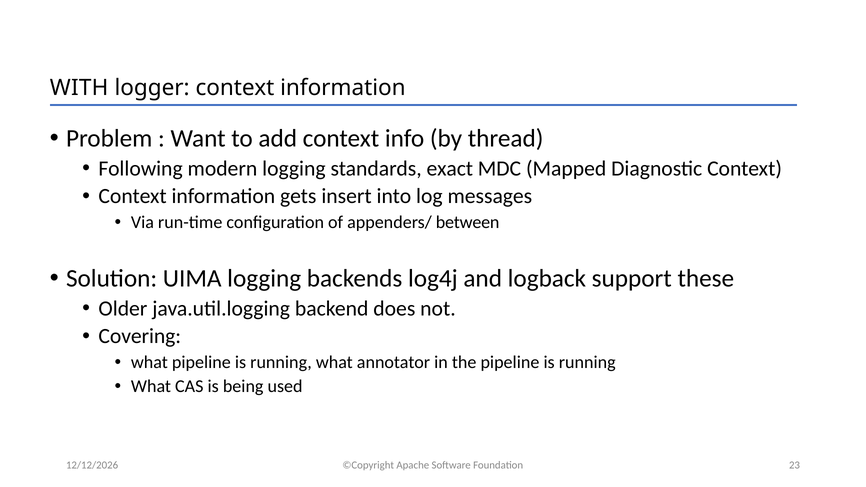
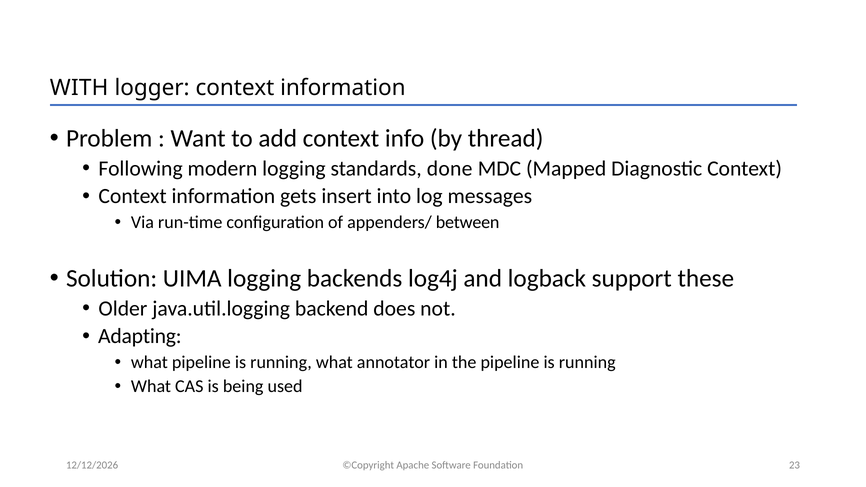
exact: exact -> done
Covering: Covering -> Adapting
